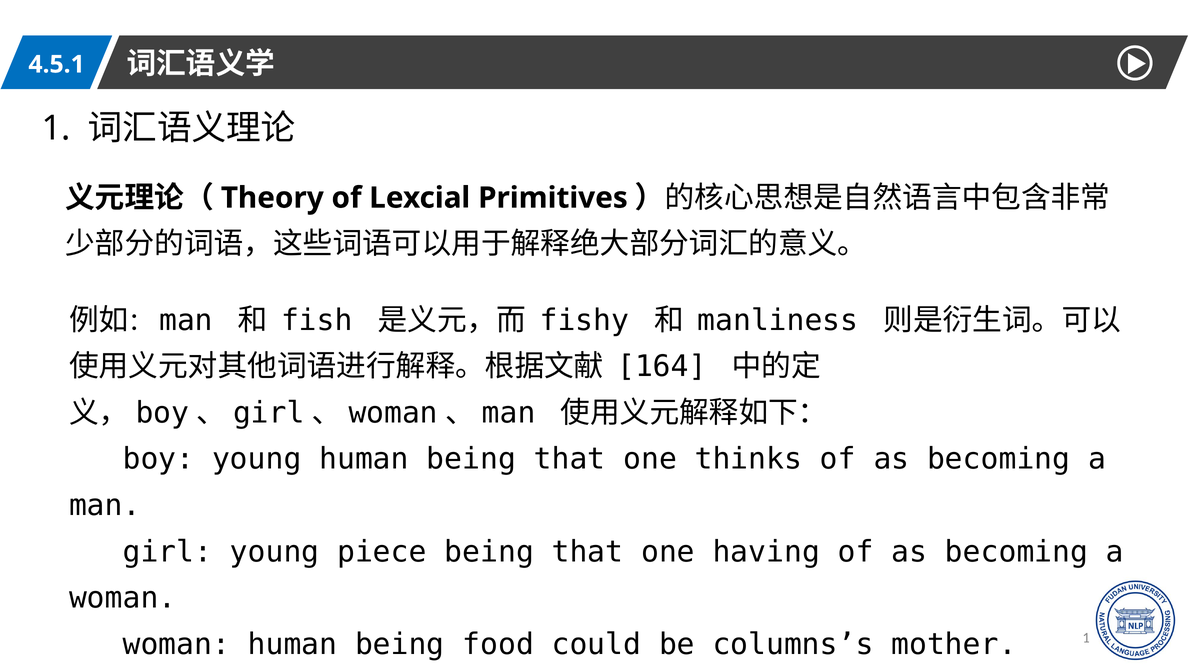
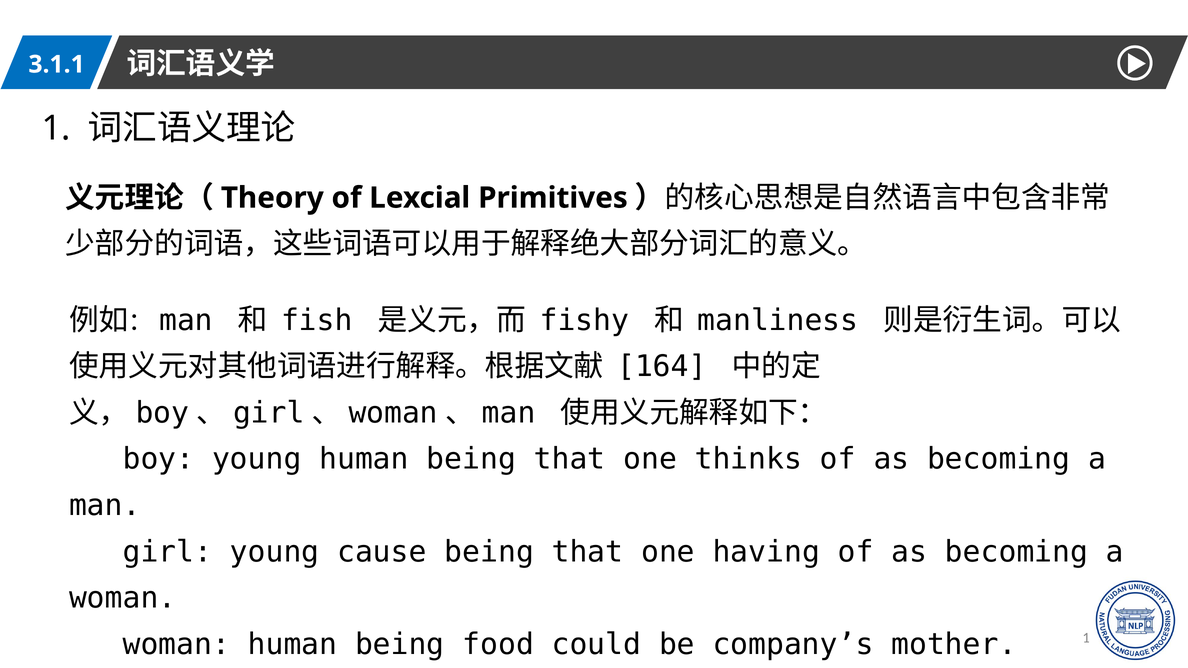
4.5.1: 4.5.1 -> 3.1.1
young piece: piece -> cause
columns’s: columns’s -> company’s
